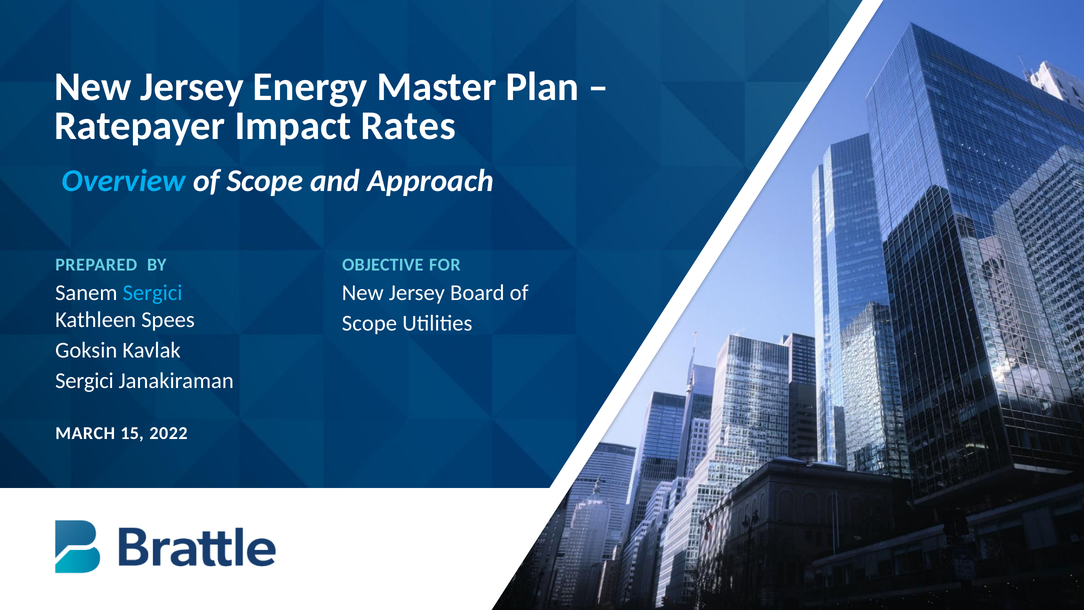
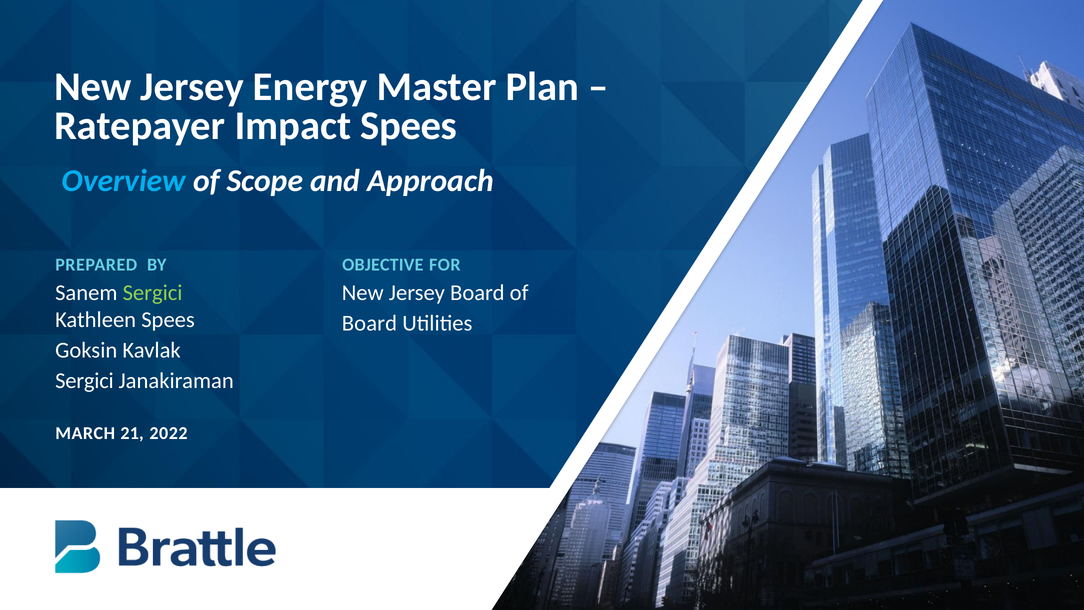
Impact Rates: Rates -> Spees
Sergici at (153, 293) colour: light blue -> light green
Scope at (369, 323): Scope -> Board
15: 15 -> 21
